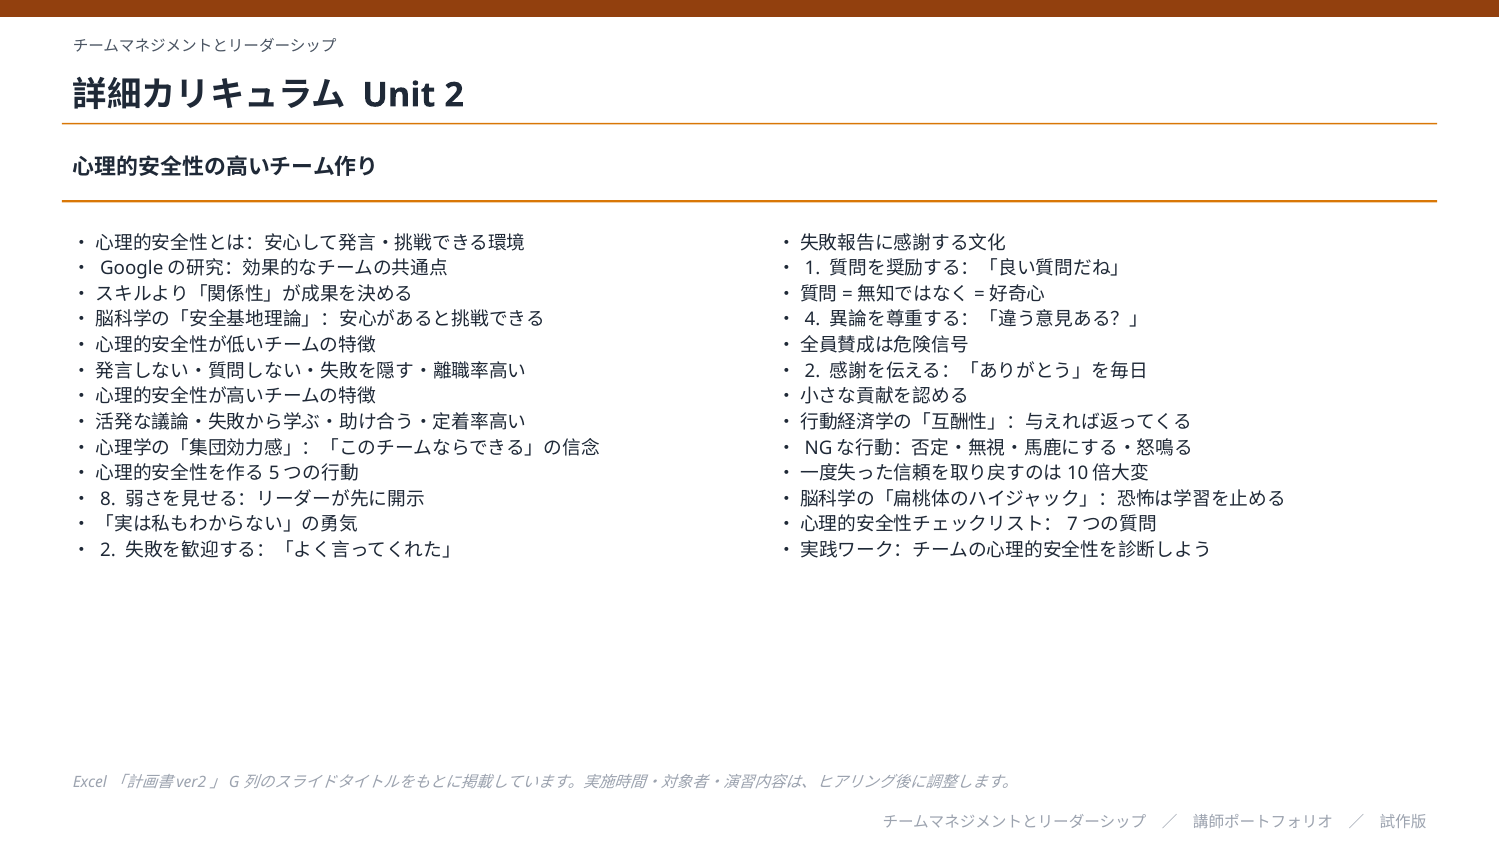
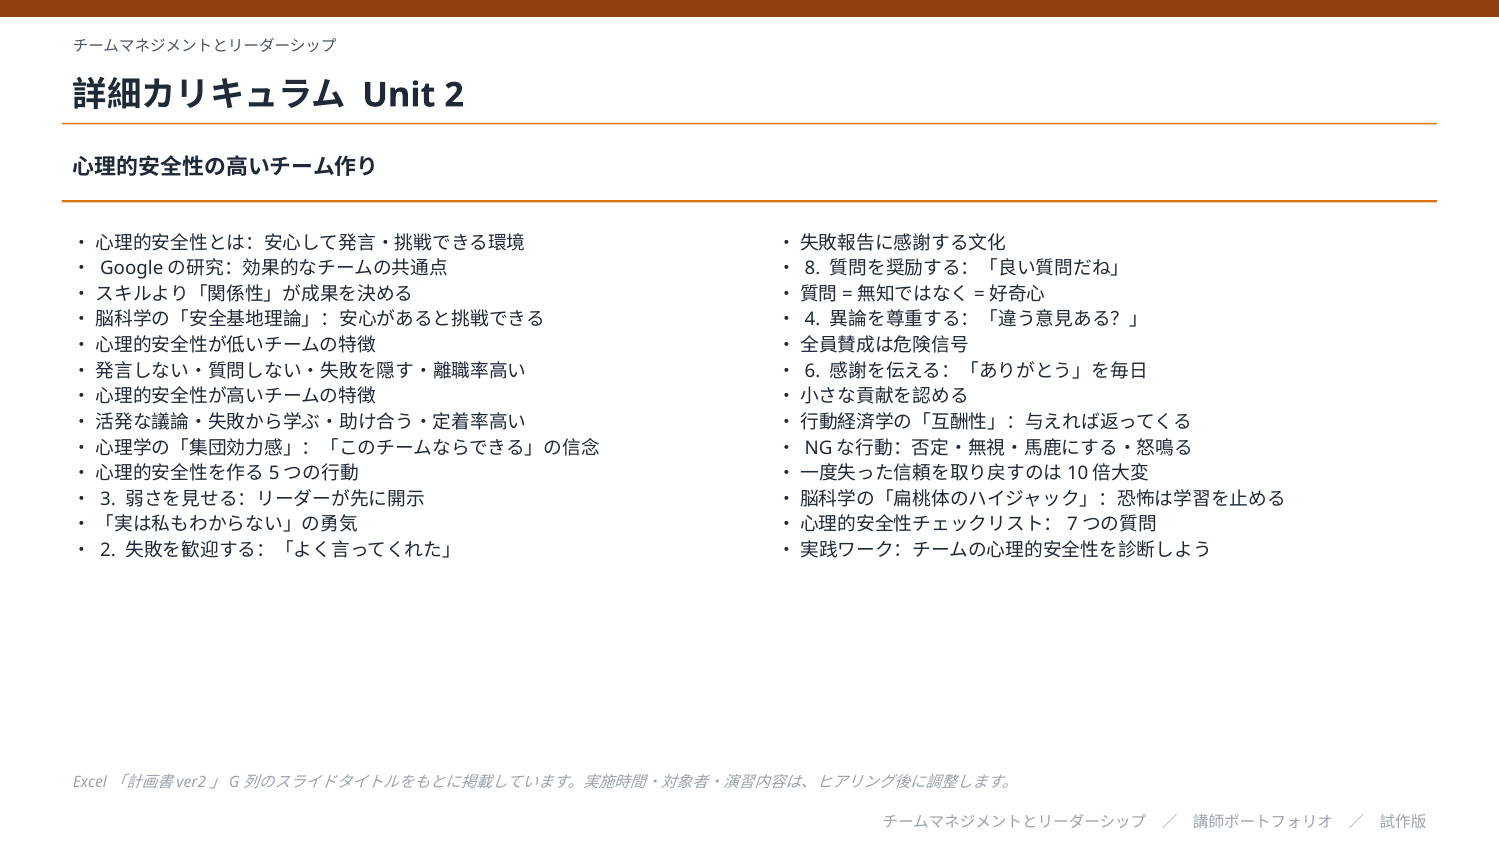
1: 1 -> 8
2 at (813, 371): 2 -> 6
8: 8 -> 3
